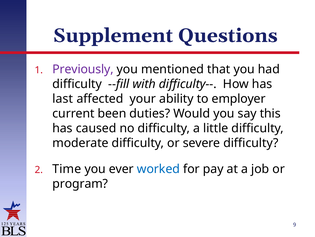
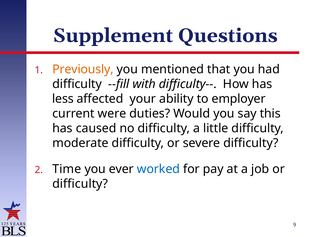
Previously colour: purple -> orange
last: last -> less
been: been -> were
program at (80, 183): program -> difficulty
